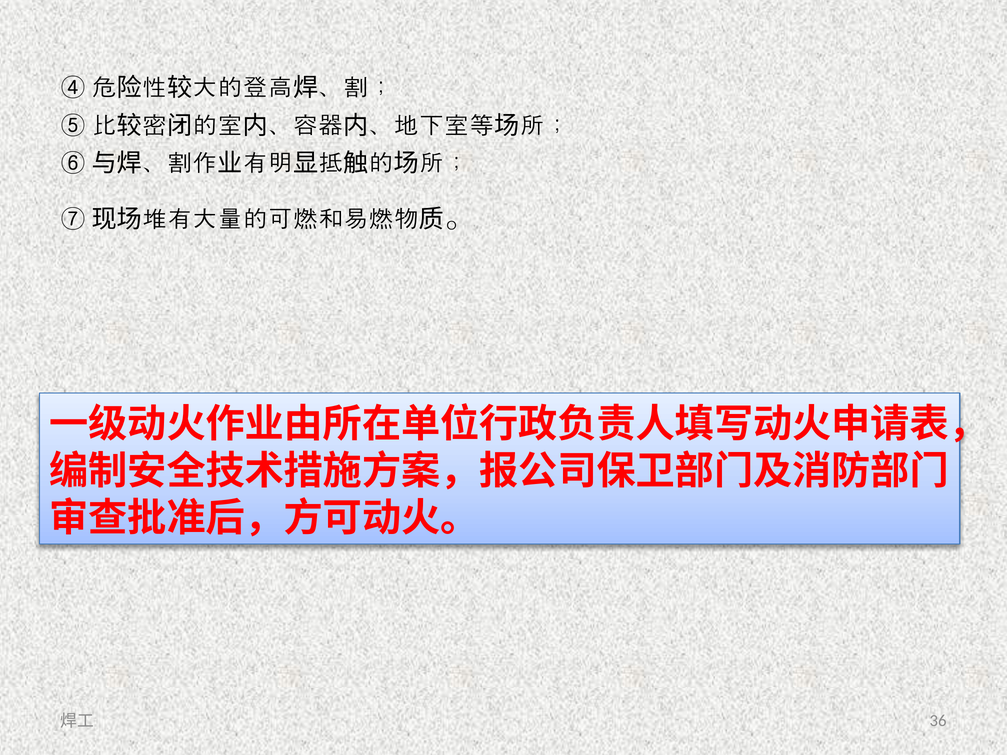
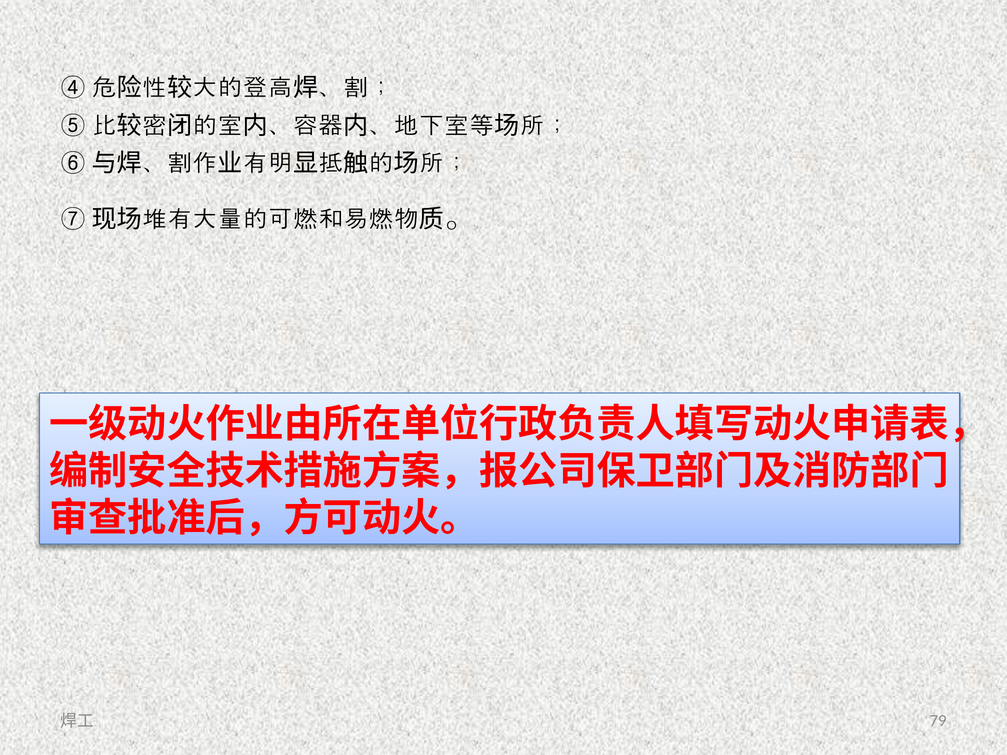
36: 36 -> 79
